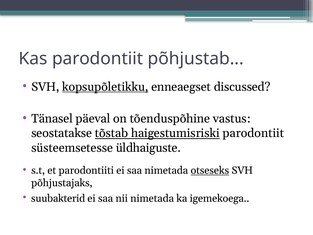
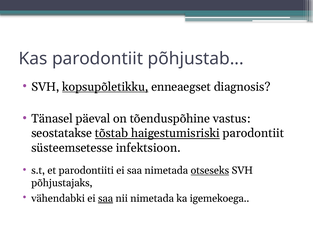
discussed: discussed -> diagnosis
üldhaiguste: üldhaiguste -> infektsioon
suubakterid: suubakterid -> vähendabki
saa at (106, 198) underline: none -> present
